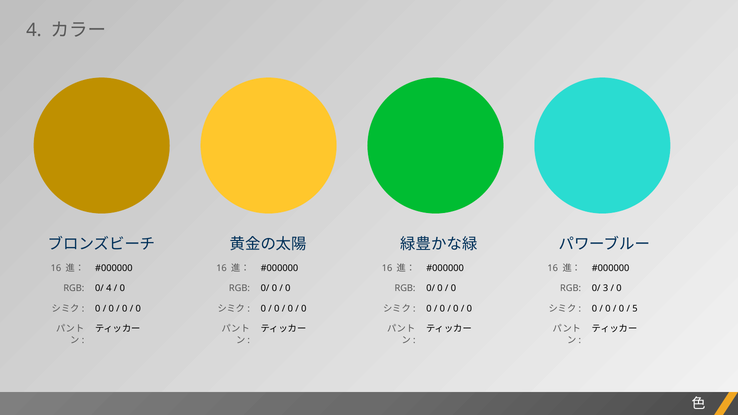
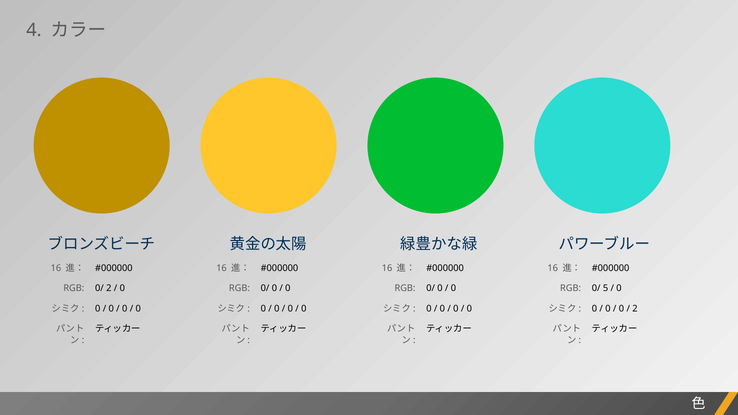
0/ 4: 4 -> 2
3: 3 -> 5
5 at (635, 309): 5 -> 2
